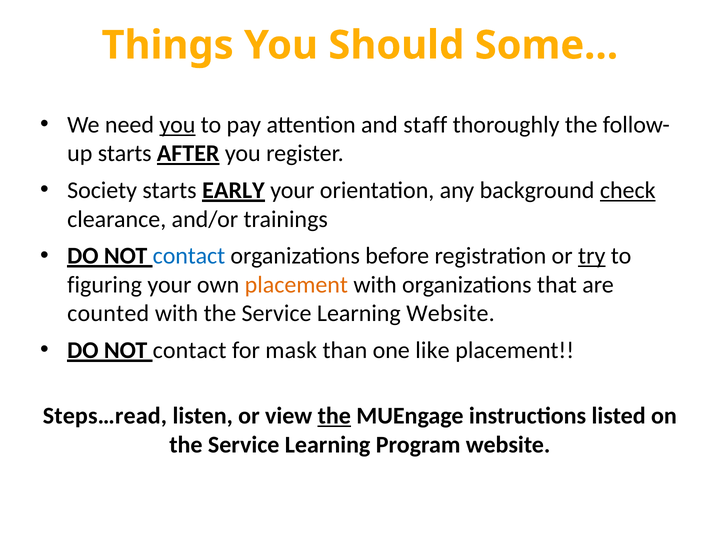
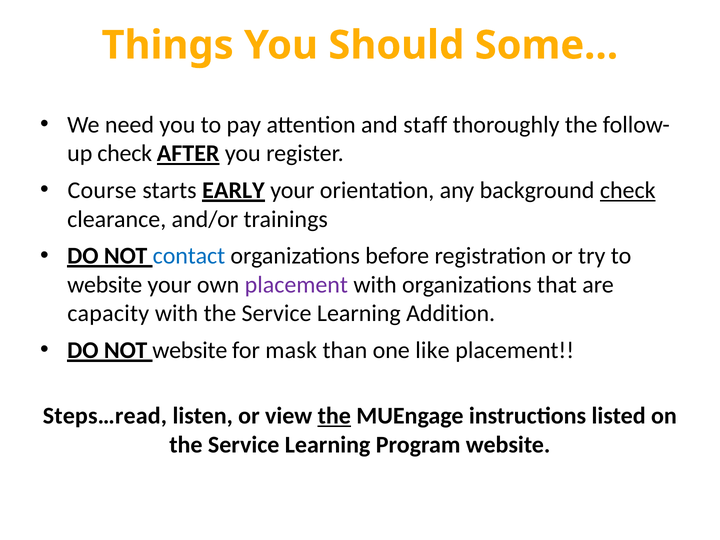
you at (177, 125) underline: present -> none
starts at (125, 154): starts -> check
Society: Society -> Course
try underline: present -> none
figuring at (105, 285): figuring -> website
placement at (296, 285) colour: orange -> purple
counted: counted -> capacity
Learning Website: Website -> Addition
contact at (190, 350): contact -> website
